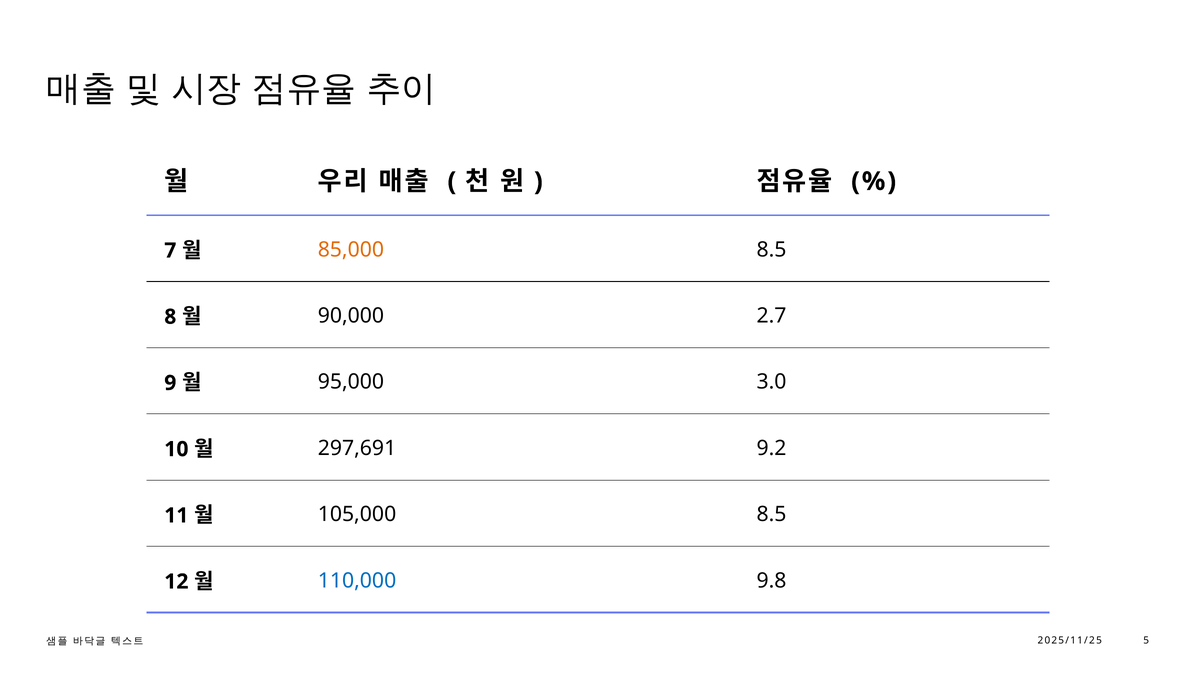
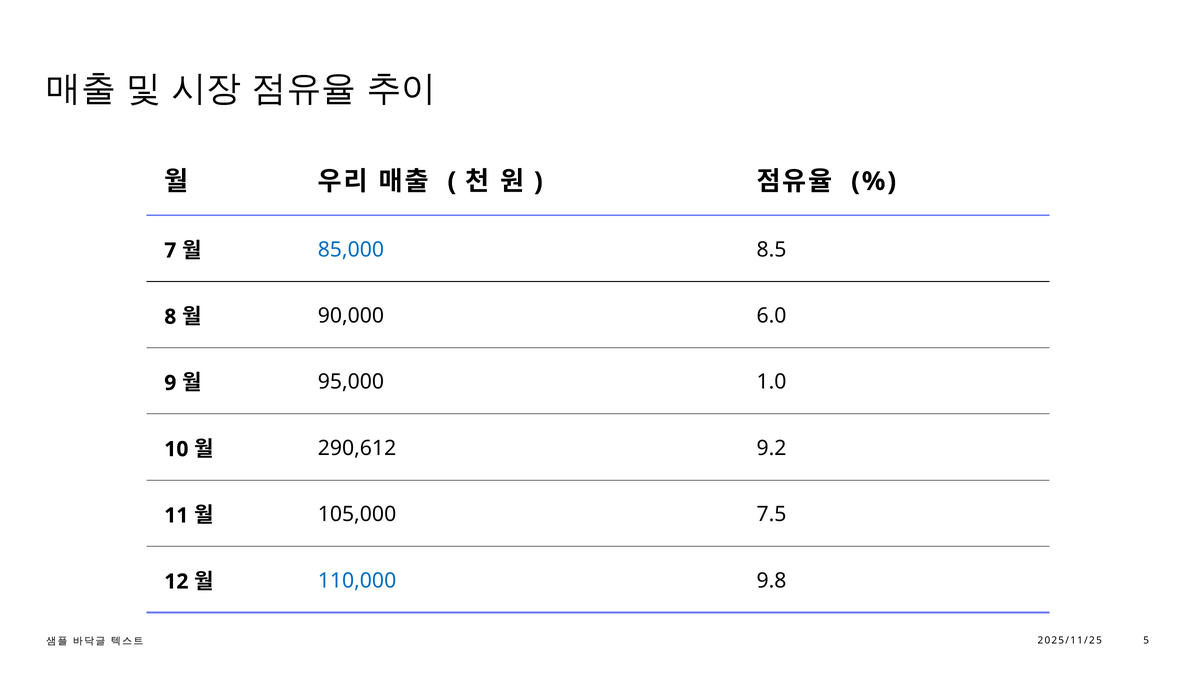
85,000 colour: orange -> blue
2.7: 2.7 -> 6.0
3.0: 3.0 -> 1.0
297,691: 297,691 -> 290,612
105,000 8.5: 8.5 -> 7.5
